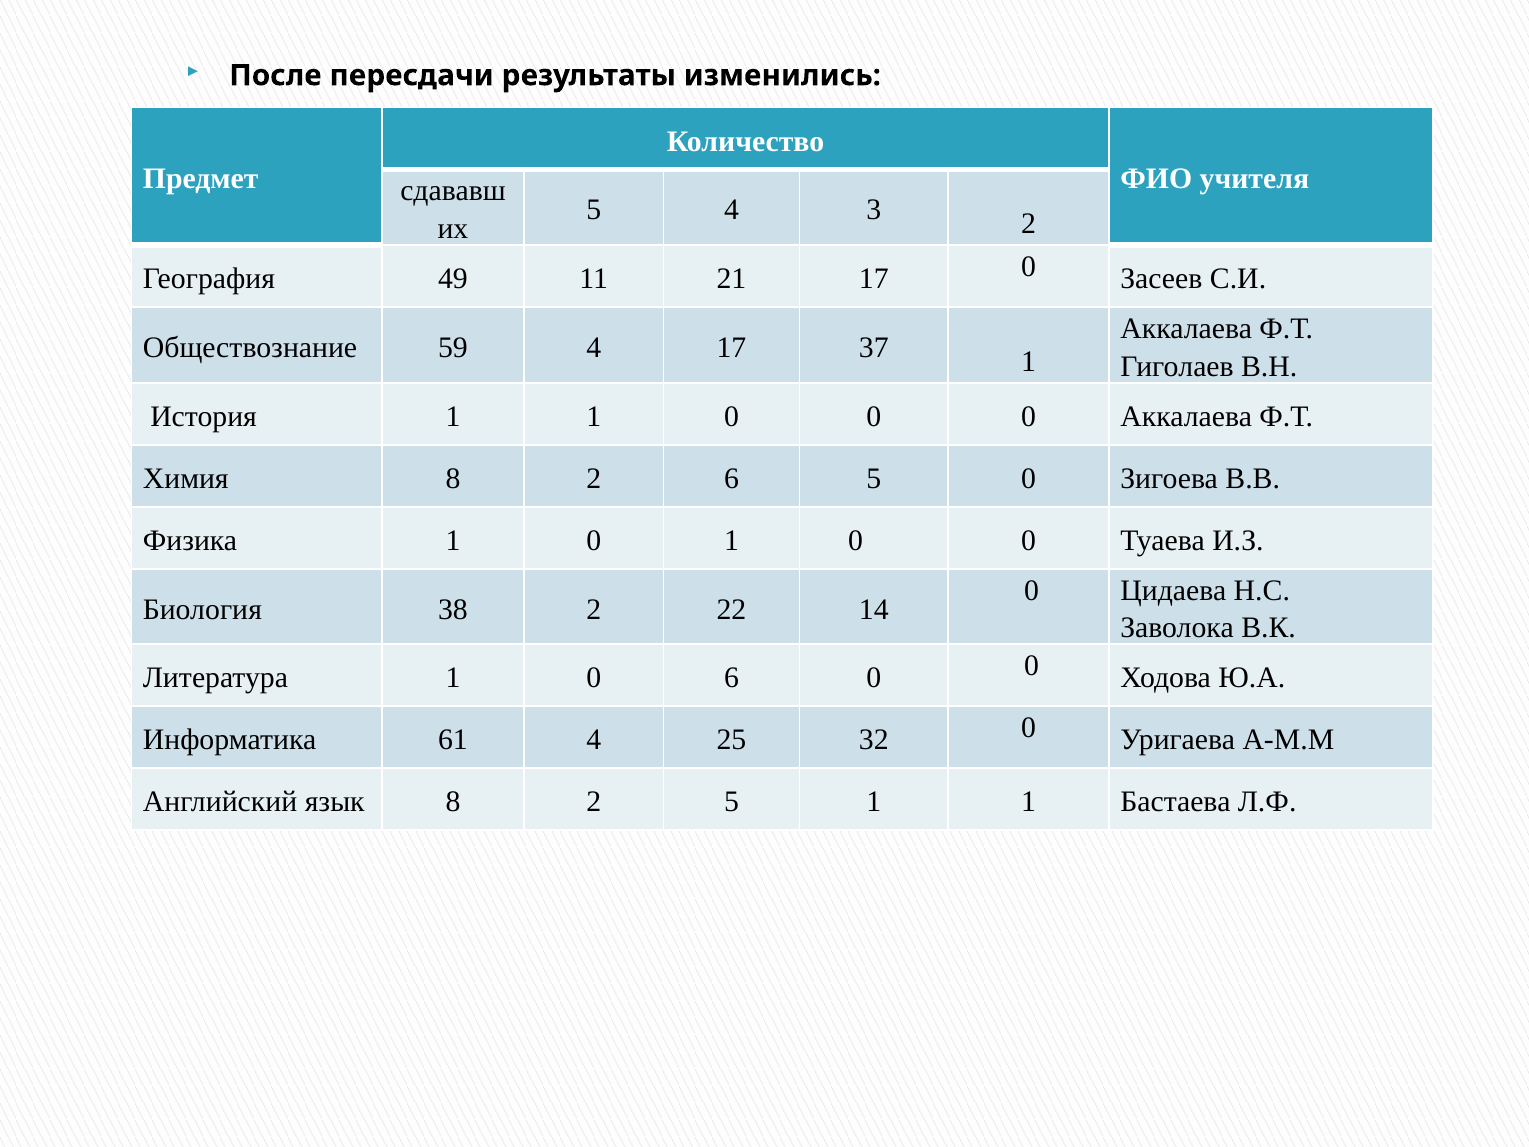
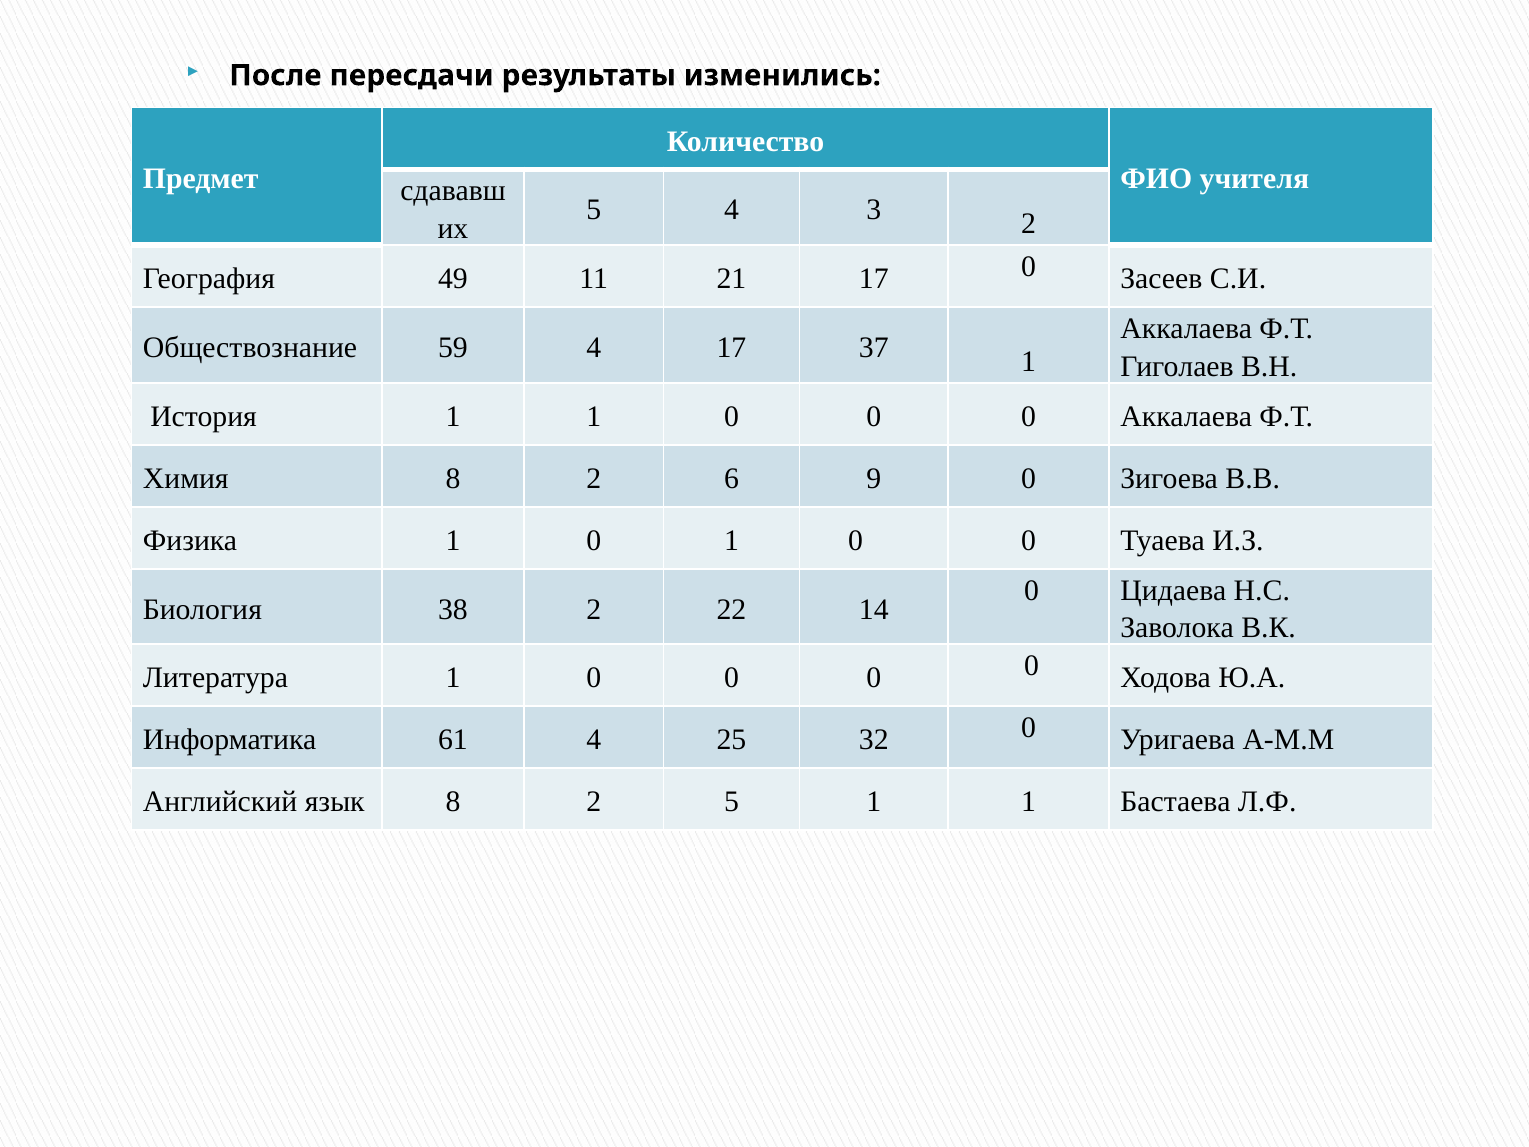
6 5: 5 -> 9
Литература 1 0 6: 6 -> 0
